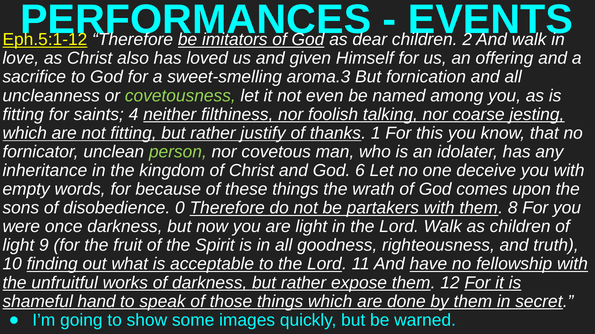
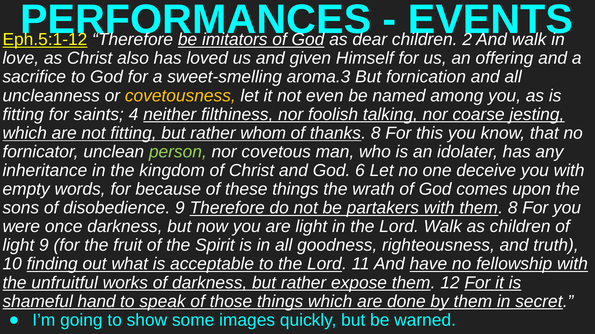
covetousness colour: light green -> yellow
justify: justify -> whom
thanks 1: 1 -> 8
disobedience 0: 0 -> 9
